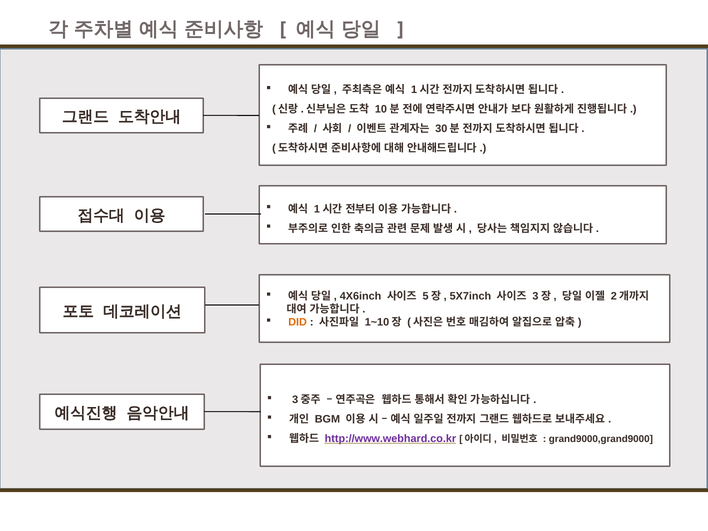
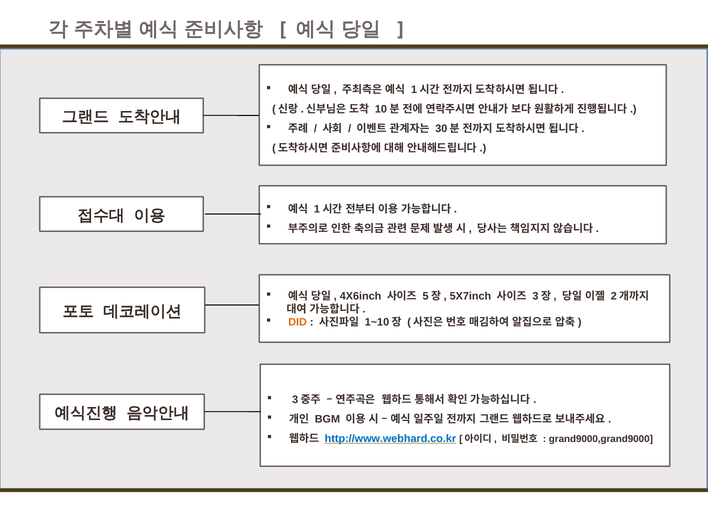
http://www.webhard.co.kr colour: purple -> blue
